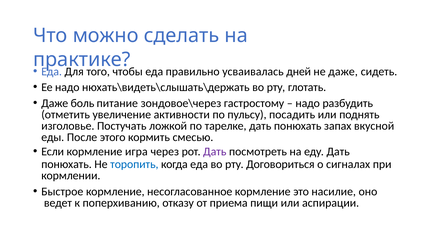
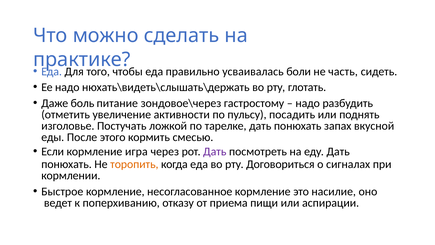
дней: дней -> боли
не даже: даже -> часть
торопить colour: blue -> orange
